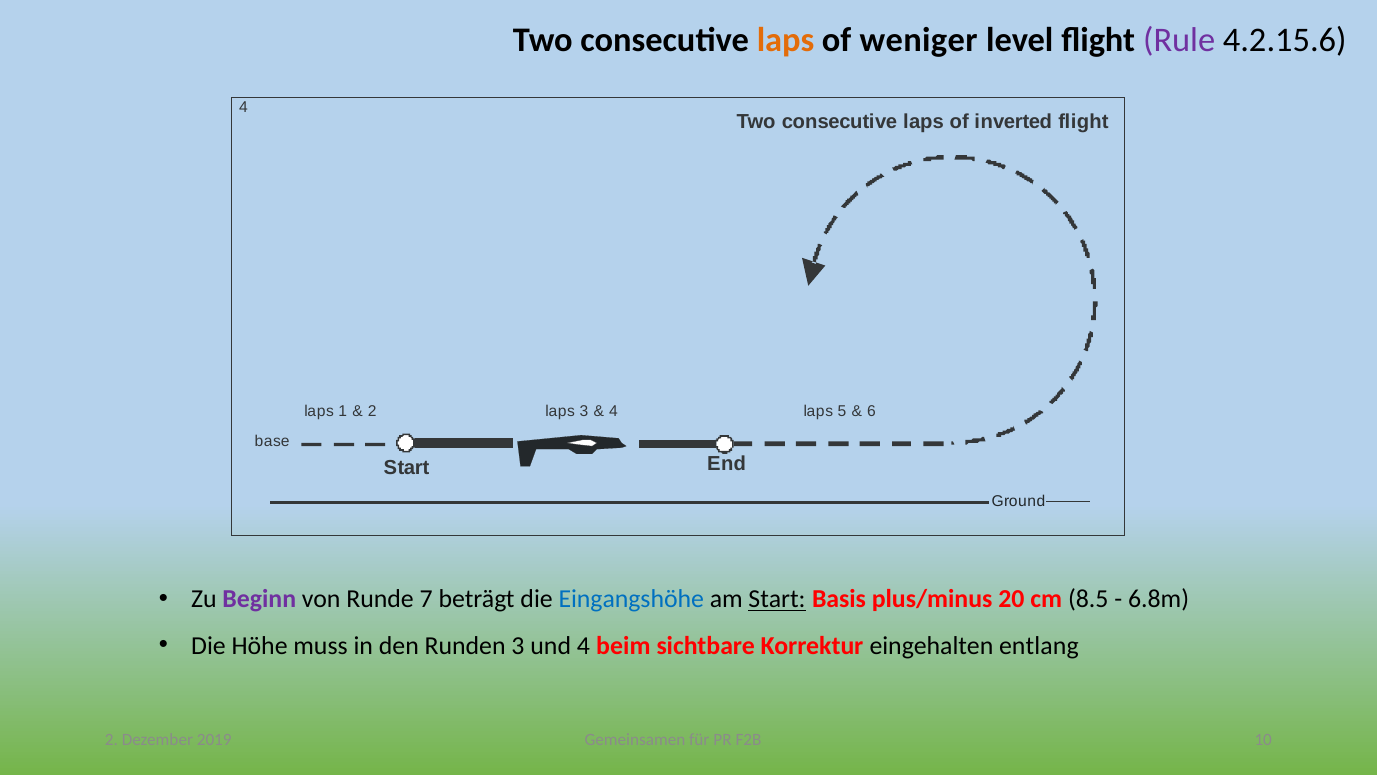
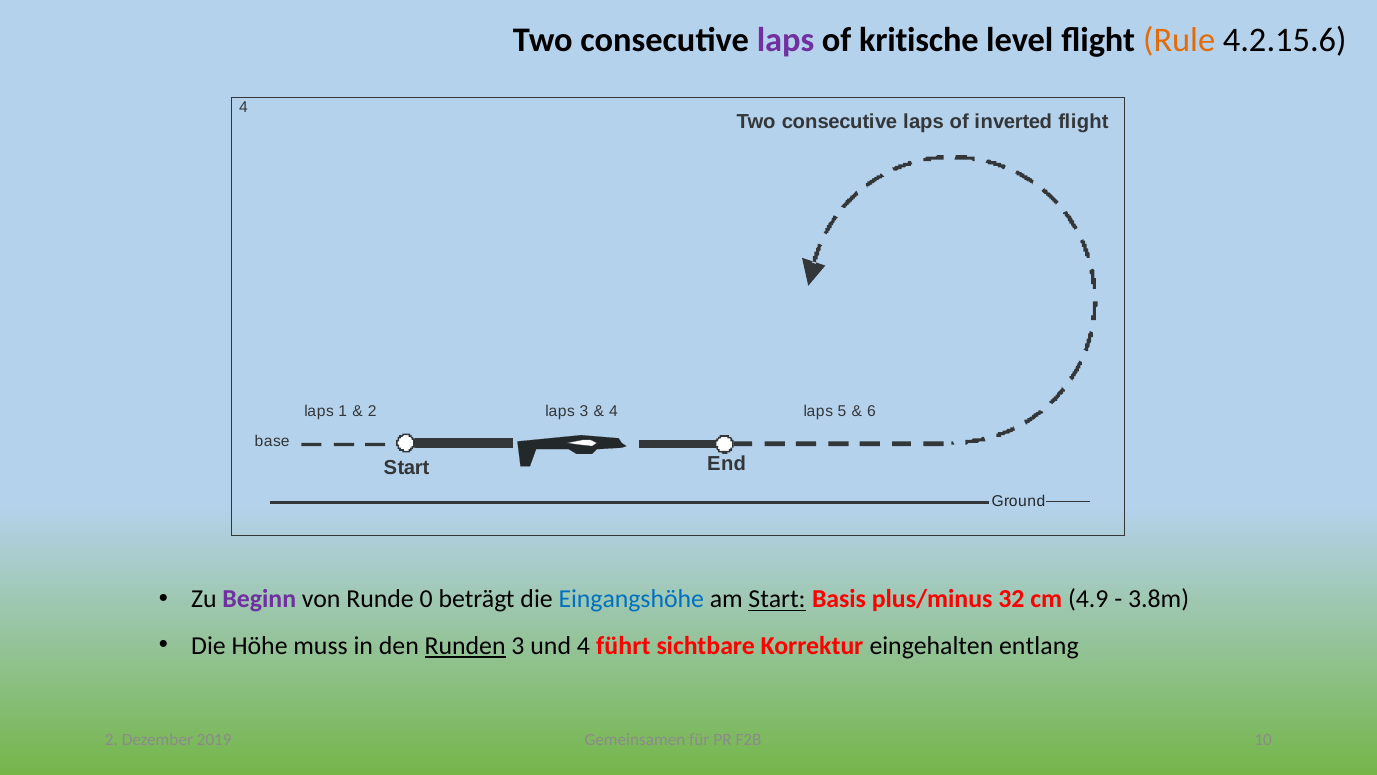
laps at (786, 40) colour: orange -> purple
weniger: weniger -> kritische
Rule colour: purple -> orange
7: 7 -> 0
20: 20 -> 32
8.5: 8.5 -> 4.9
6.8m: 6.8m -> 3.8m
Runden underline: none -> present
beim: beim -> führt
